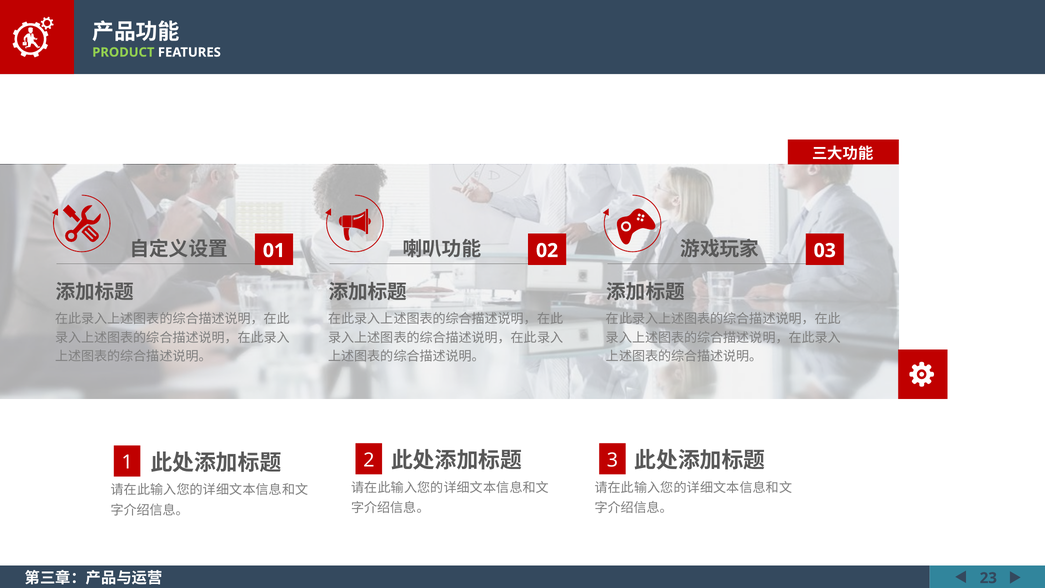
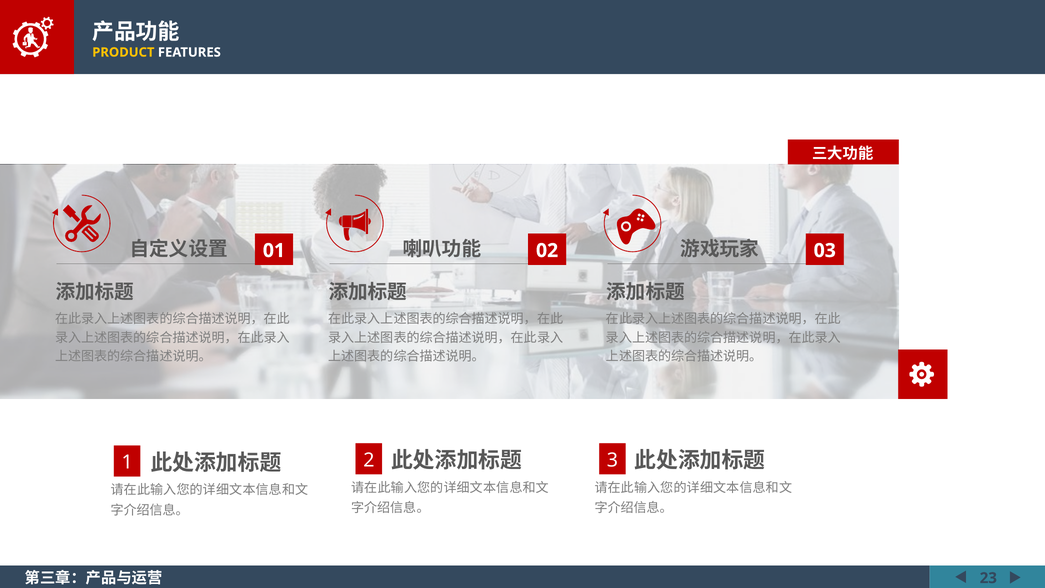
PRODUCT colour: light green -> yellow
